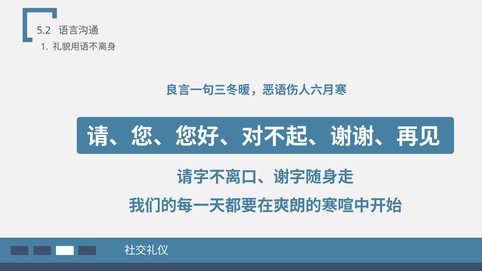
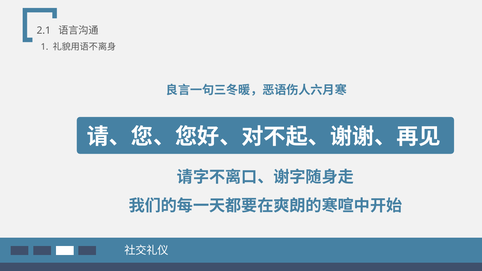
5.2: 5.2 -> 2.1
